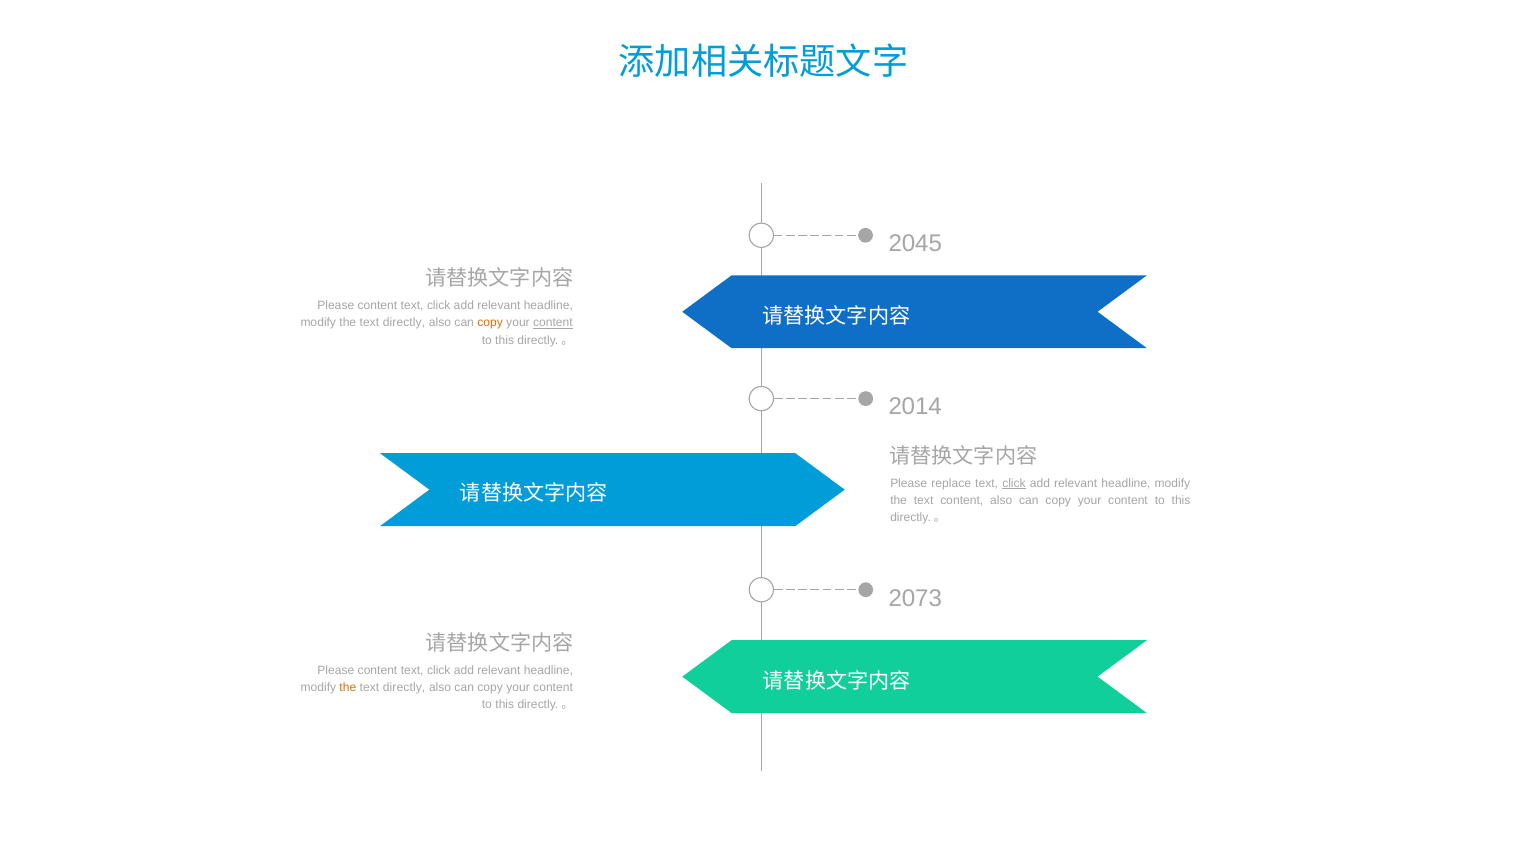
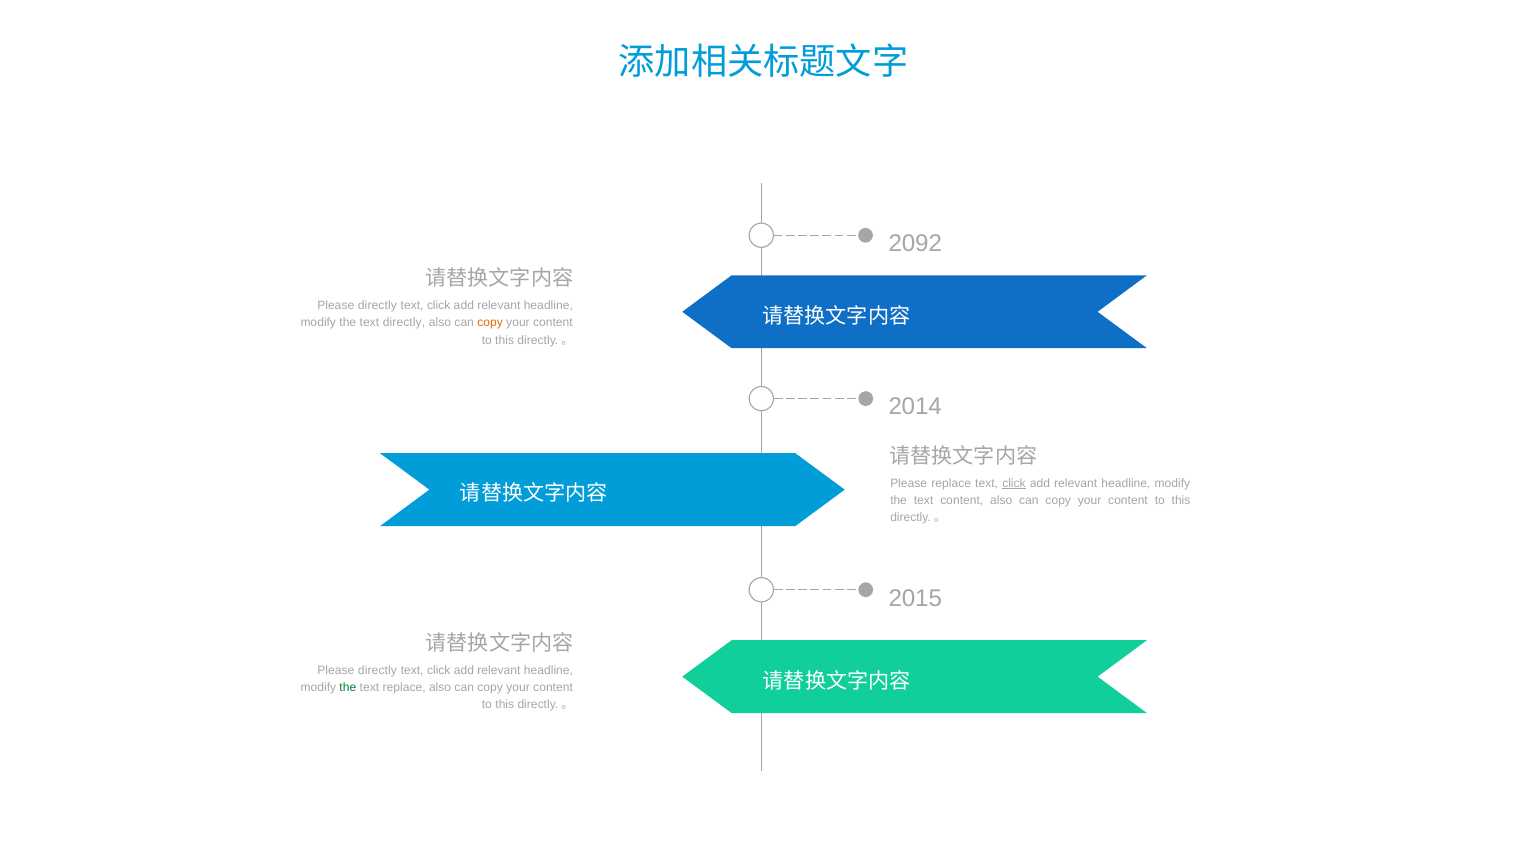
2045: 2045 -> 2092
content at (377, 305): content -> directly
content at (553, 323) underline: present -> none
2073: 2073 -> 2015
content at (378, 670): content -> directly
the at (348, 688) colour: orange -> green
directly at (404, 688): directly -> replace
